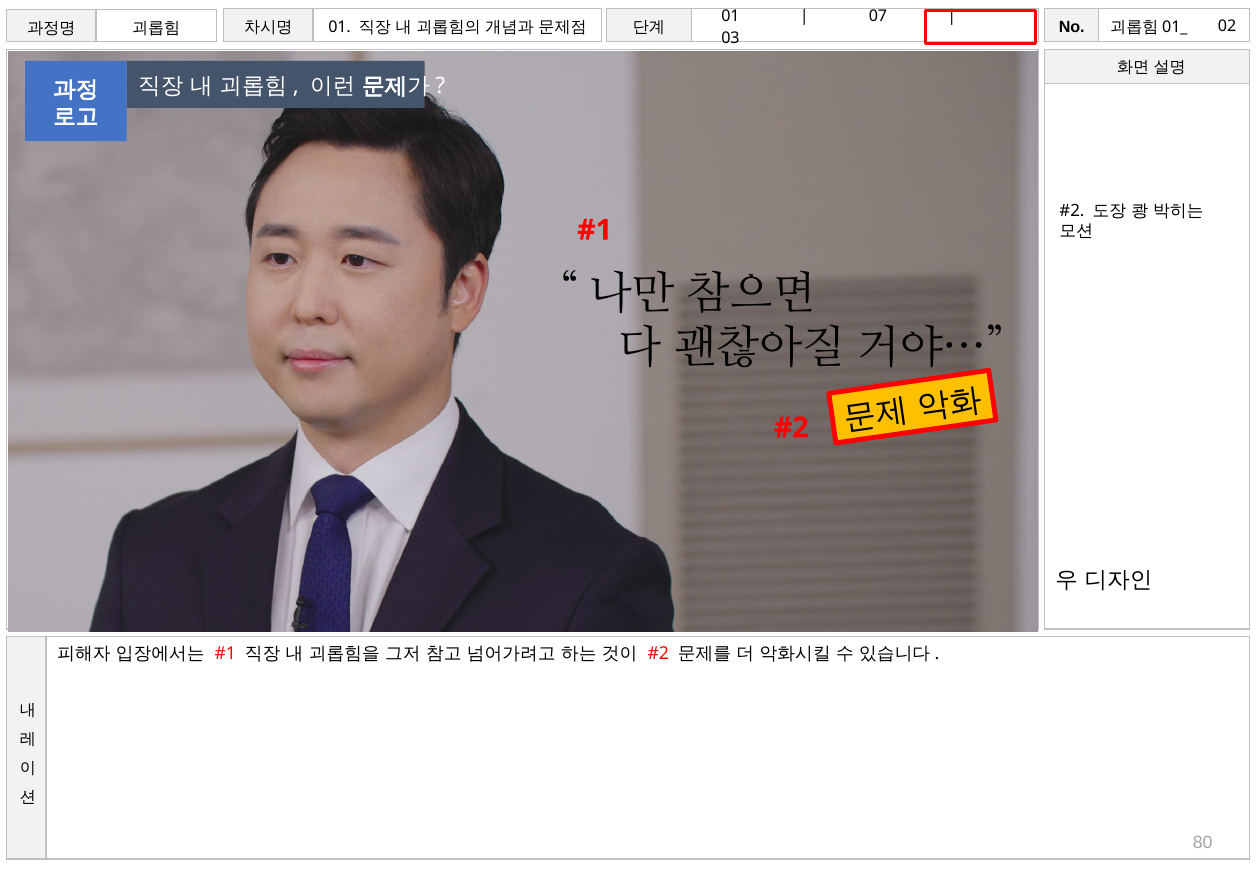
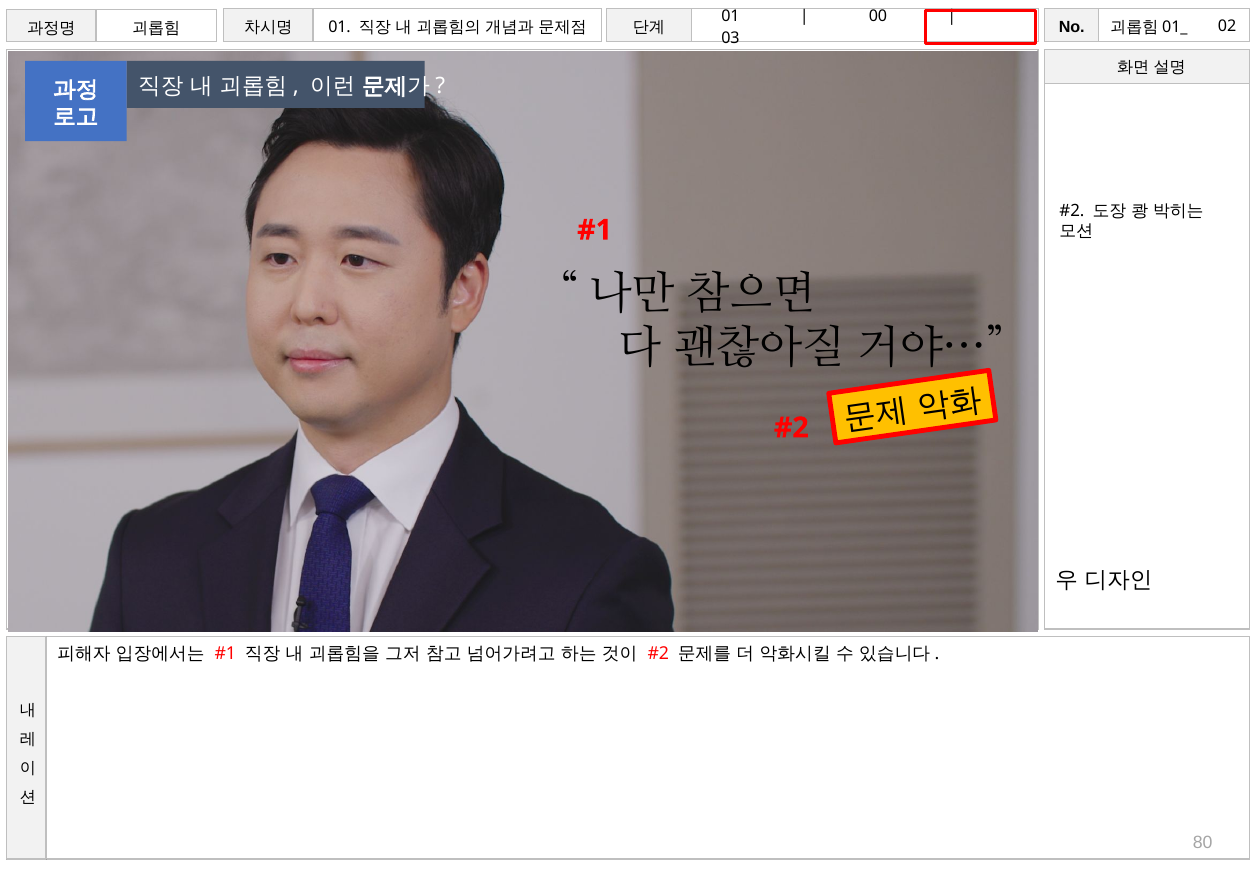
07: 07 -> 00
